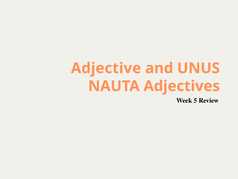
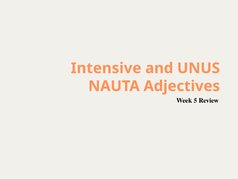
Adjective: Adjective -> Intensive
